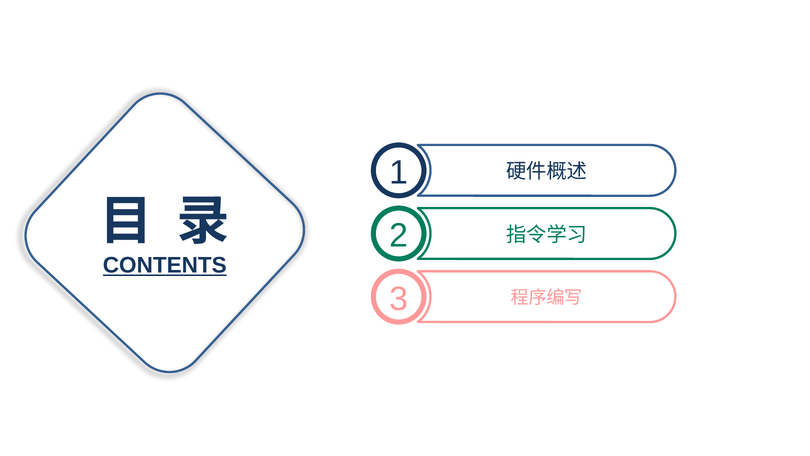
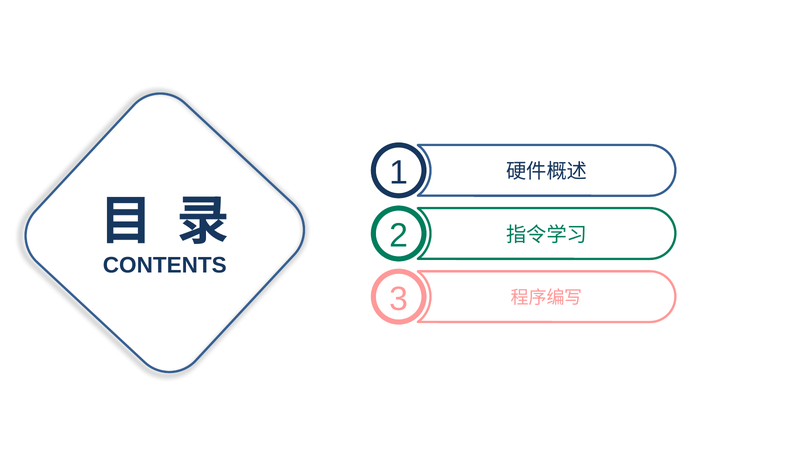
CONTENTS underline: present -> none
